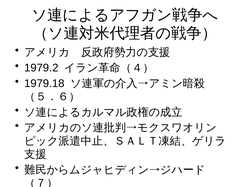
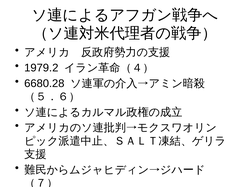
1979.18: 1979.18 -> 6680.28
